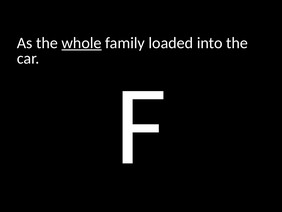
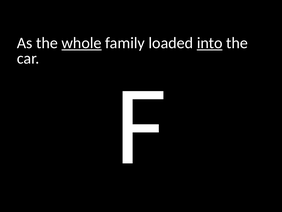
into underline: none -> present
